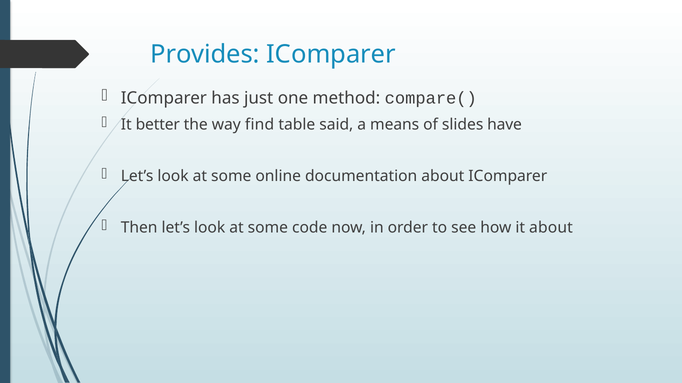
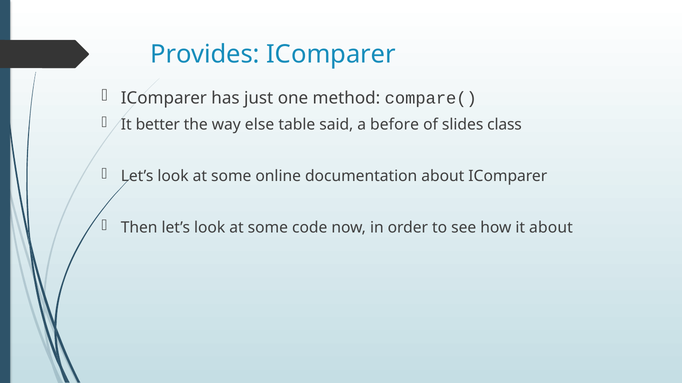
find: find -> else
means: means -> before
have: have -> class
